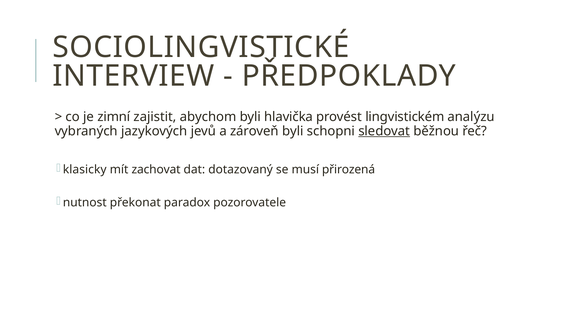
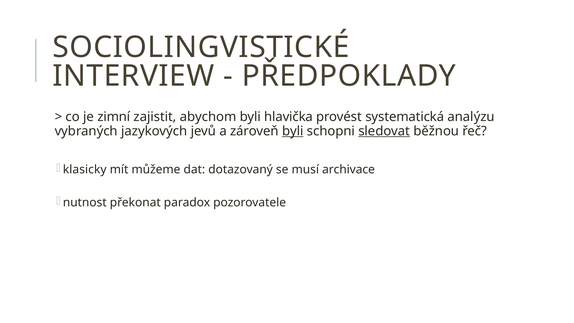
lingvistickém: lingvistickém -> systematická
byli at (293, 131) underline: none -> present
zachovat: zachovat -> můžeme
přirozená: přirozená -> archivace
